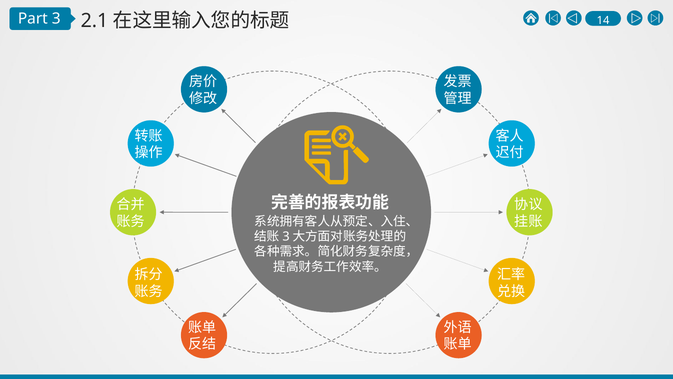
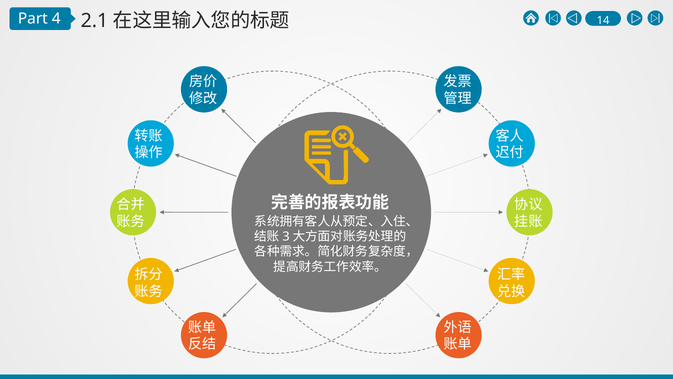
3: 3 -> 4
